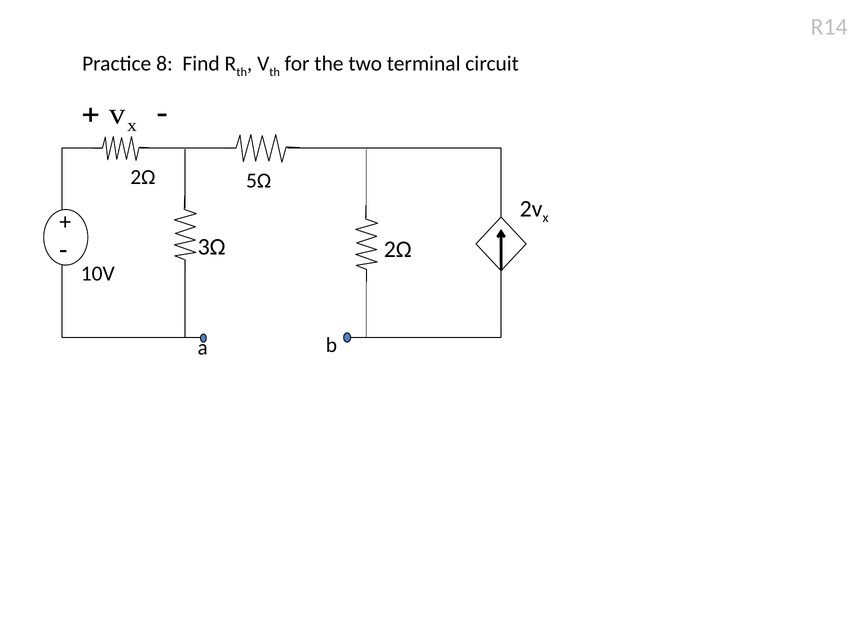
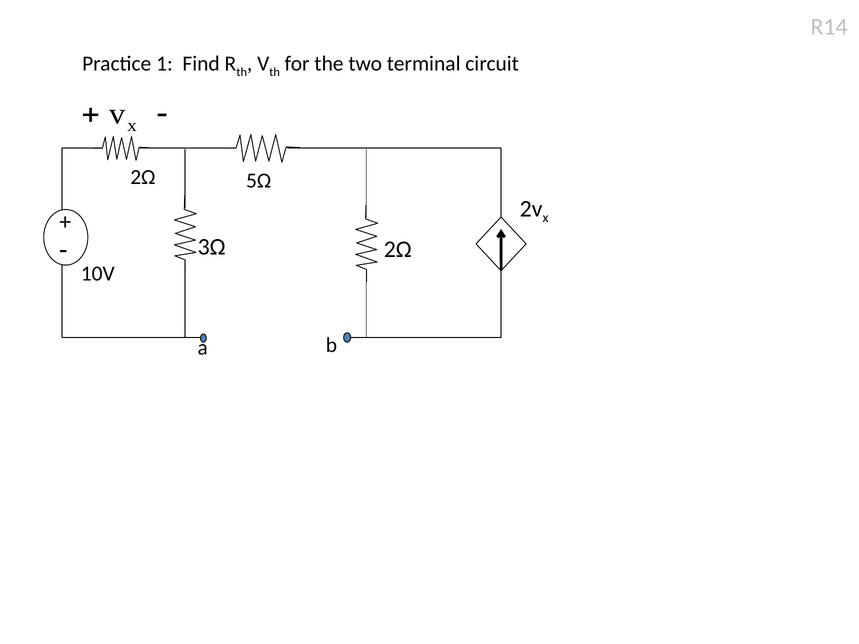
8: 8 -> 1
